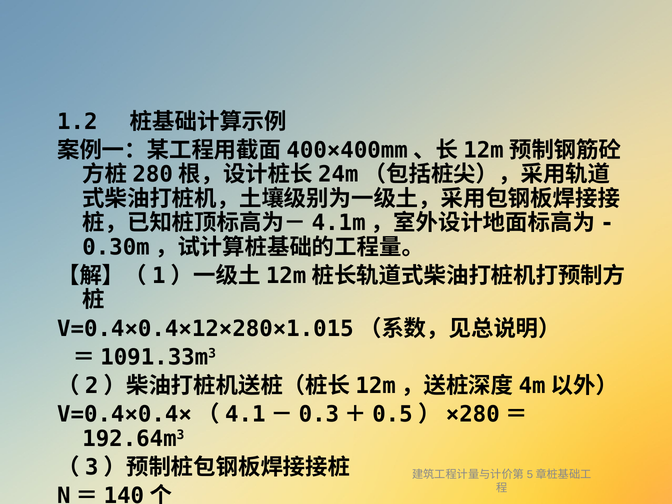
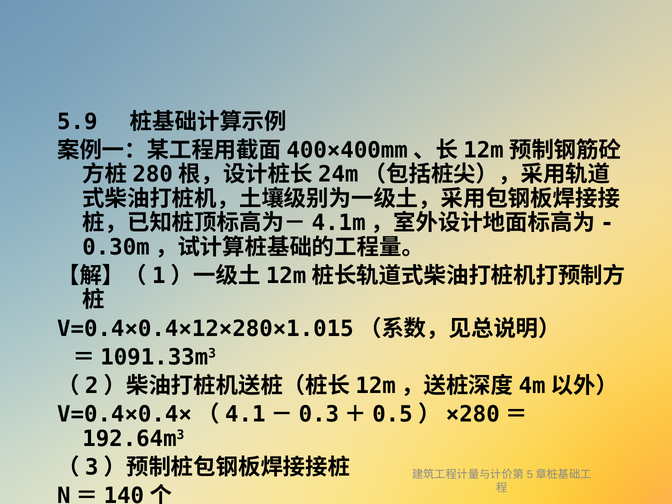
1.2: 1.2 -> 5.9
